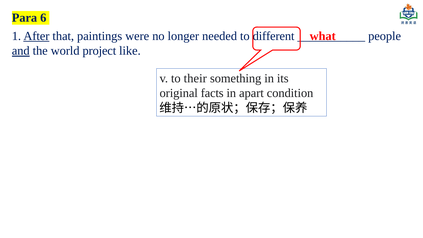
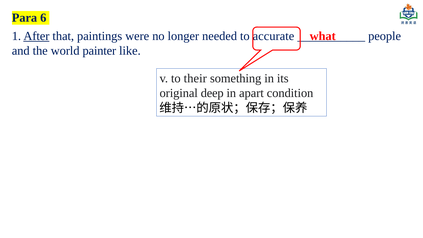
different: different -> accurate
and underline: present -> none
project: project -> painter
facts: facts -> deep
